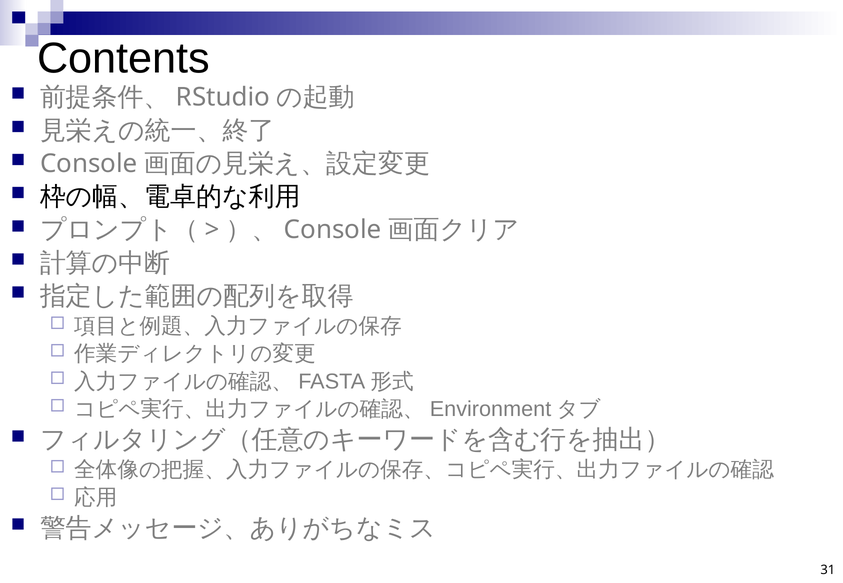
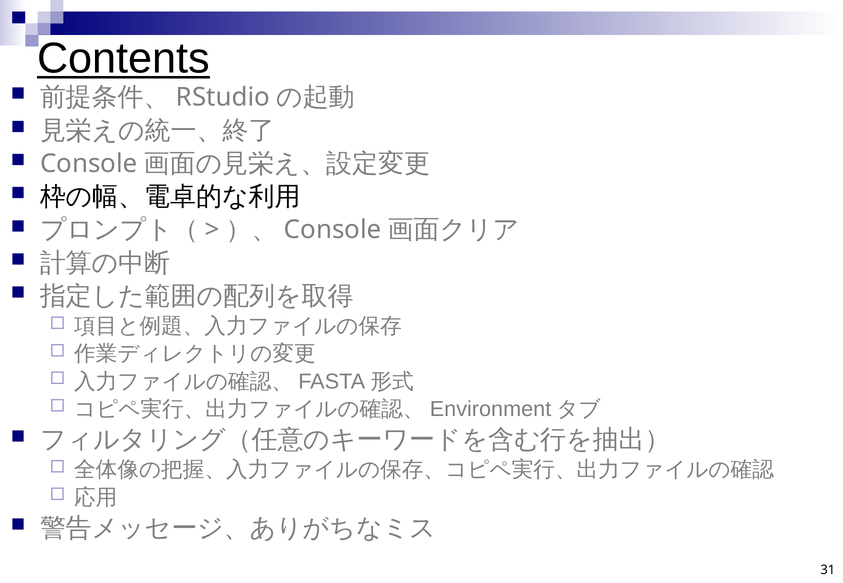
Contents underline: none -> present
